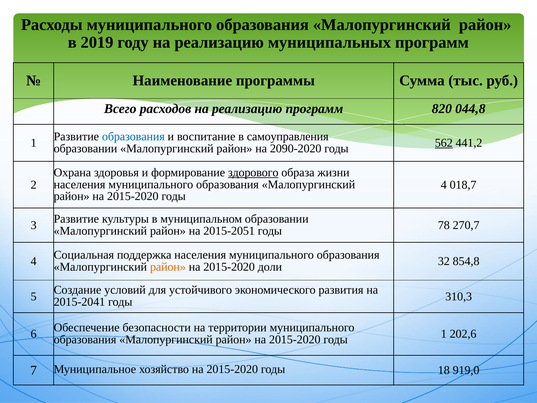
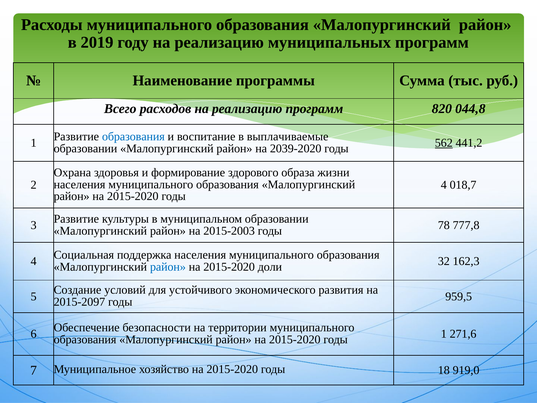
самоуправления: самоуправления -> выплачиваемые
2090-2020: 2090-2020 -> 2039-2020
здорового underline: present -> none
2015-2051: 2015-2051 -> 2015-2003
270,7: 270,7 -> 777,8
район at (168, 267) colour: orange -> blue
854,8: 854,8 -> 162,3
2015-2041: 2015-2041 -> 2015-2097
310,3: 310,3 -> 959,5
202,6: 202,6 -> 271,6
